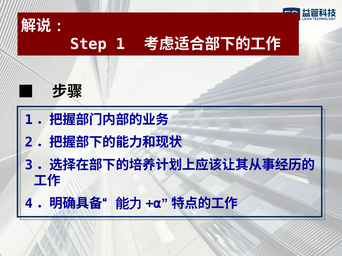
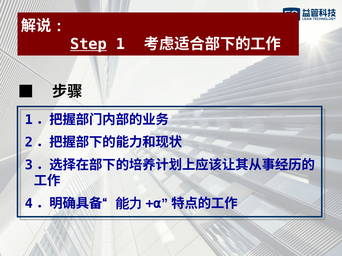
Step underline: none -> present
